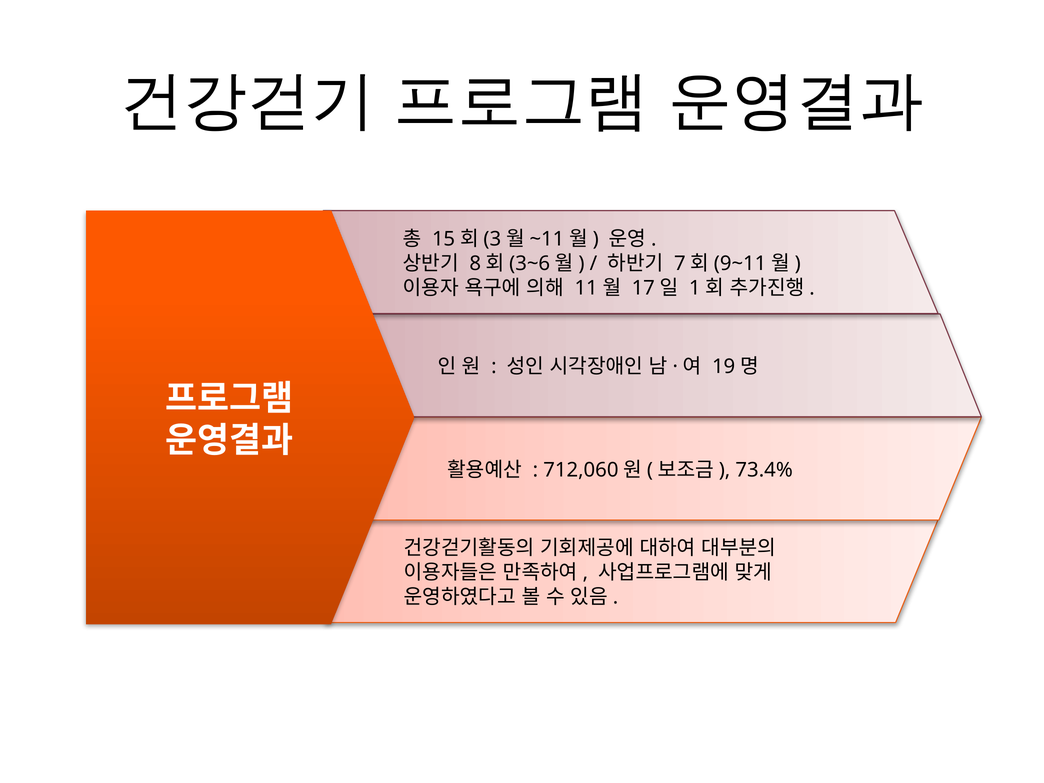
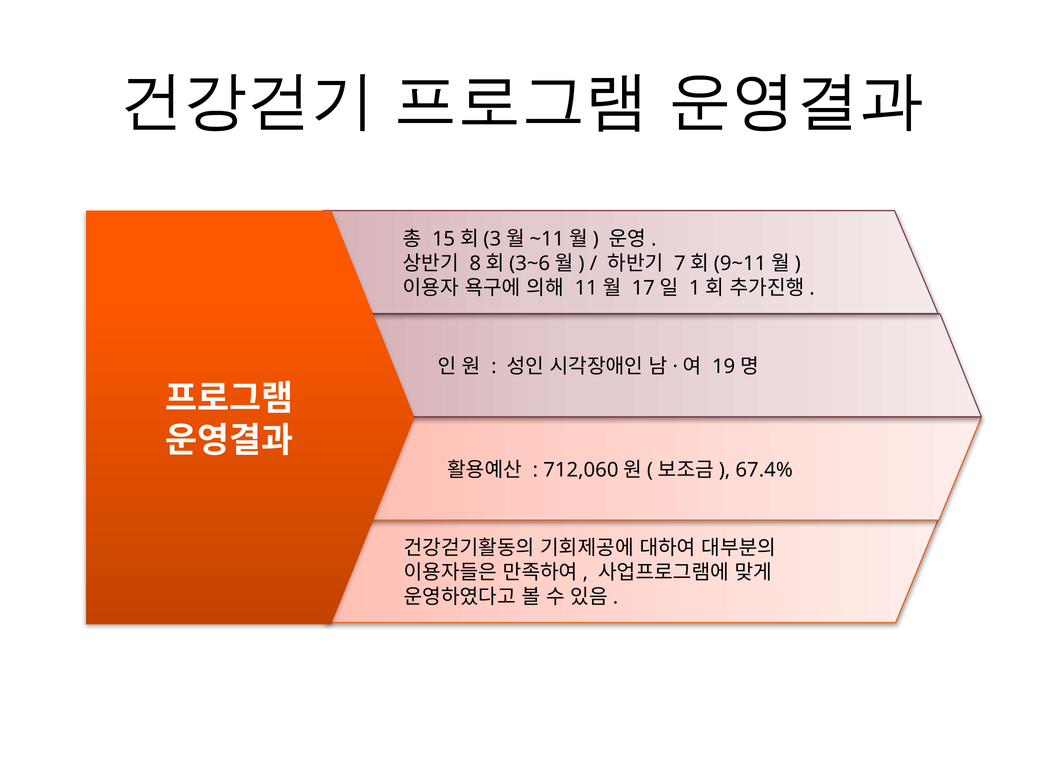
73.4%: 73.4% -> 67.4%
